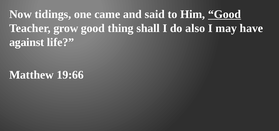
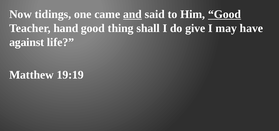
and underline: none -> present
grow: grow -> hand
also: also -> give
19:66: 19:66 -> 19:19
